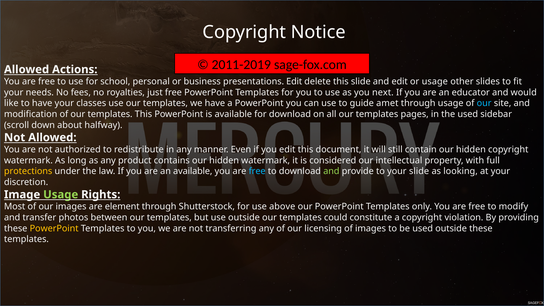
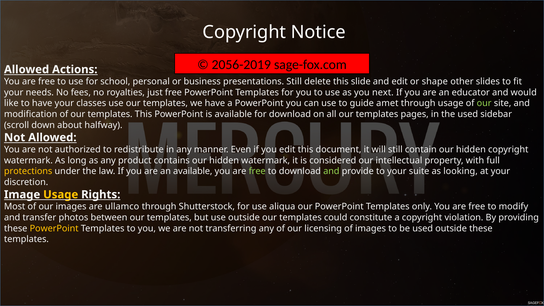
2011-2019: 2011-2019 -> 2056-2019
presentations Edit: Edit -> Still
or usage: usage -> shape
our at (484, 103) colour: light blue -> light green
free at (257, 171) colour: light blue -> light green
your slide: slide -> suite
Usage at (61, 195) colour: light green -> yellow
element: element -> ullamco
above: above -> aliqua
